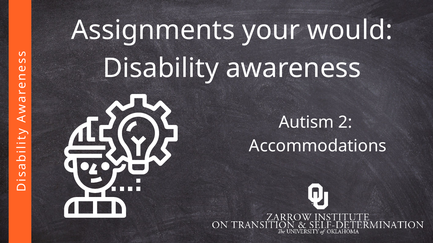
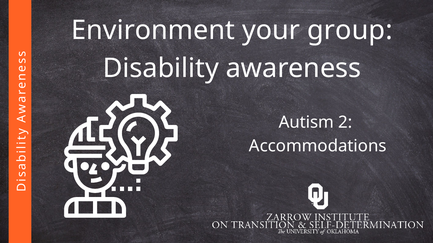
Assignments: Assignments -> Environment
would: would -> group
